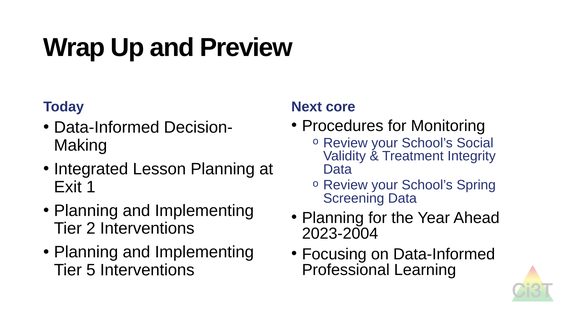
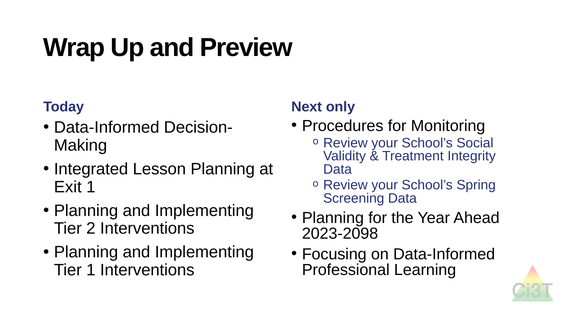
core: core -> only
2023-2004: 2023-2004 -> 2023-2098
Tier 5: 5 -> 1
